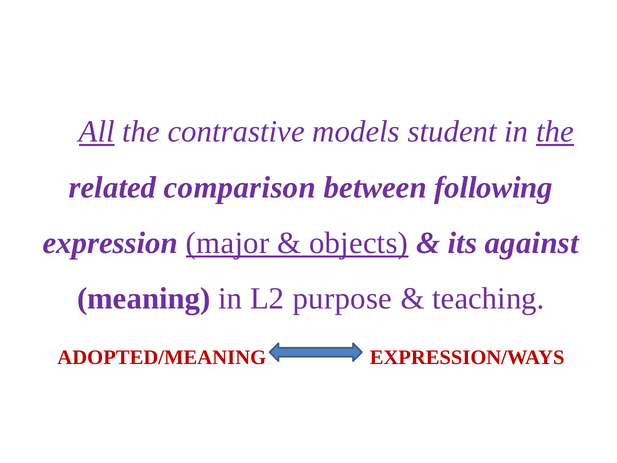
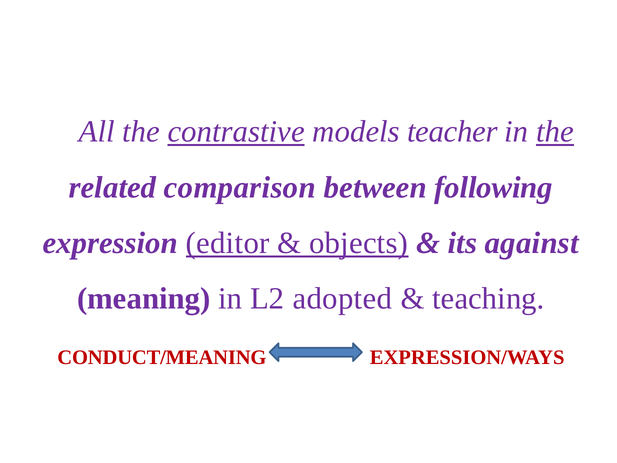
All underline: present -> none
contrastive underline: none -> present
student: student -> teacher
major: major -> editor
purpose: purpose -> adopted
ADOPTED/MEANING: ADOPTED/MEANING -> CONDUCT/MEANING
